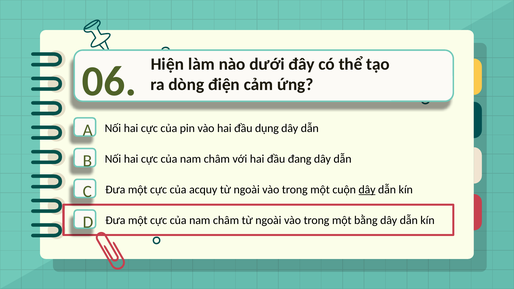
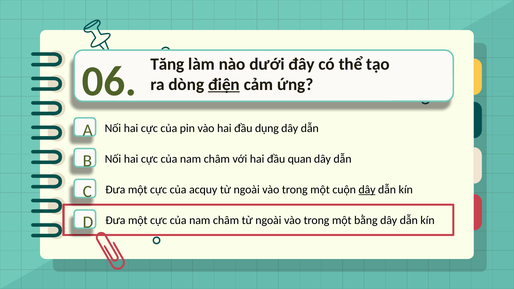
Hiện: Hiện -> Tăng
điện underline: none -> present
đang: đang -> quan
